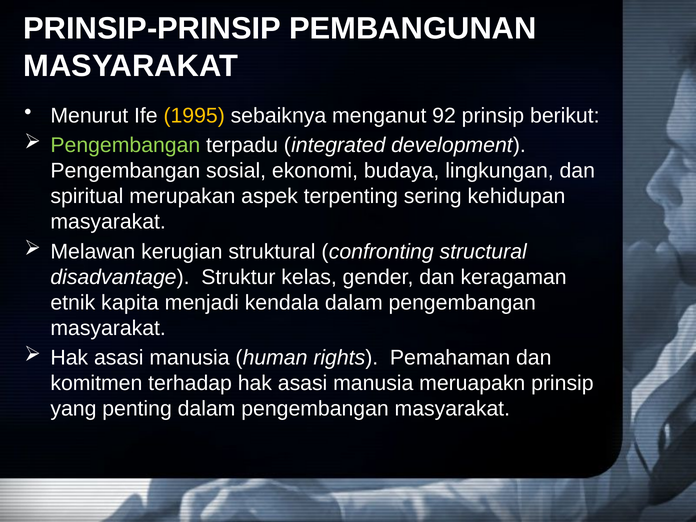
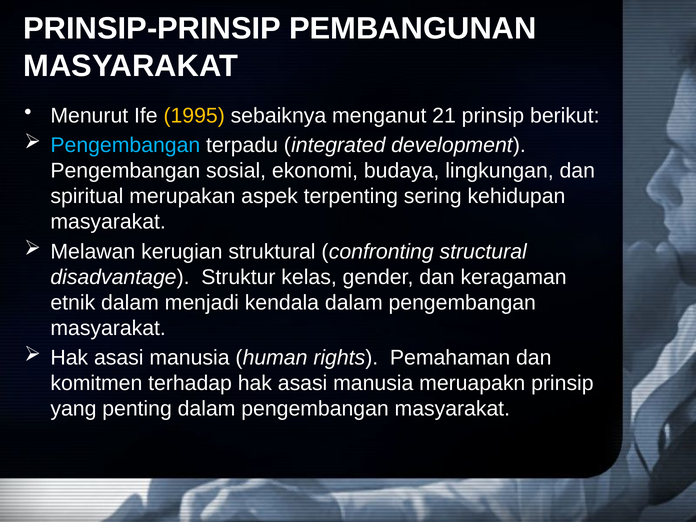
92: 92 -> 21
Pengembangan at (125, 145) colour: light green -> light blue
etnik kapita: kapita -> dalam
